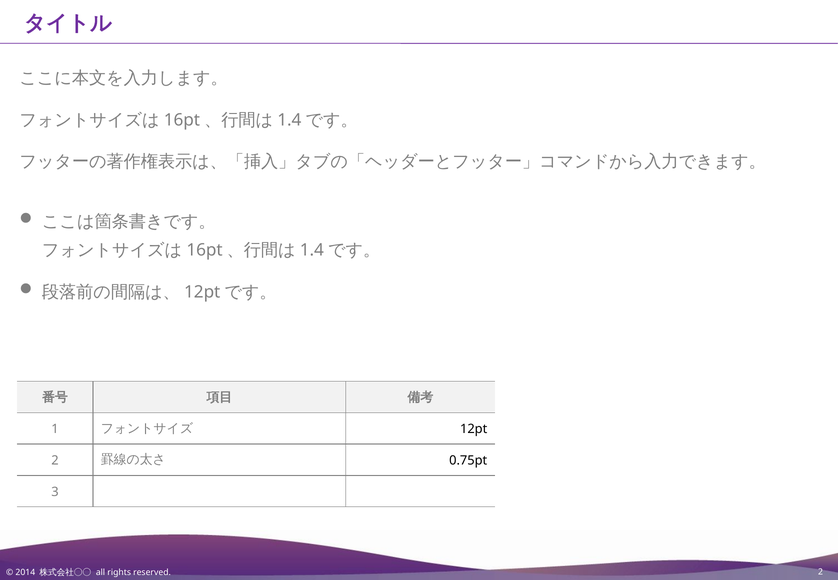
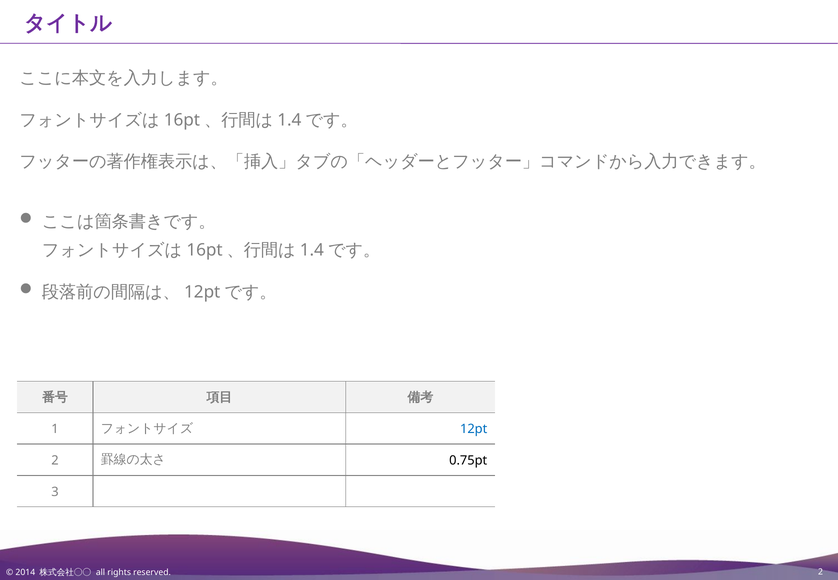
12pt colour: black -> blue
